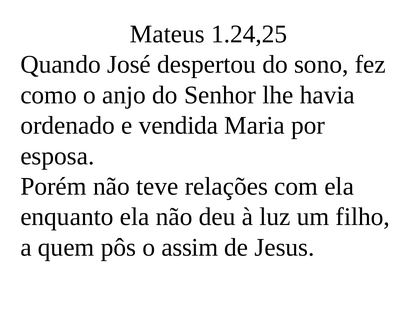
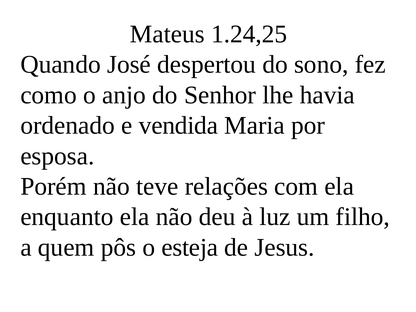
assim: assim -> esteja
